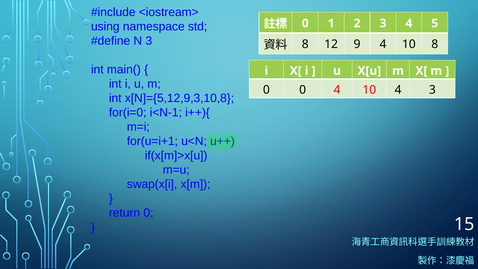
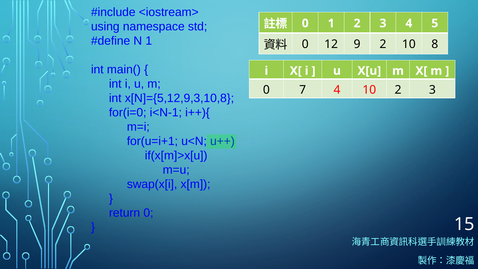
N 3: 3 -> 1
8 at (305, 44): 8 -> 0
9 4: 4 -> 2
0 0: 0 -> 7
10 4: 4 -> 2
